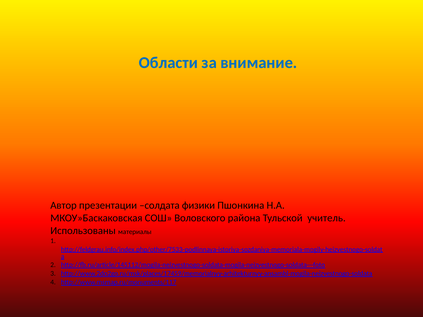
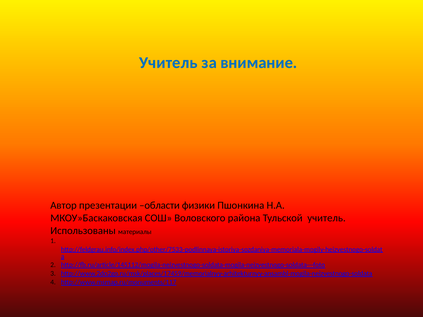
Области at (168, 63): Области -> Учитель
солдата: солдата -> области
